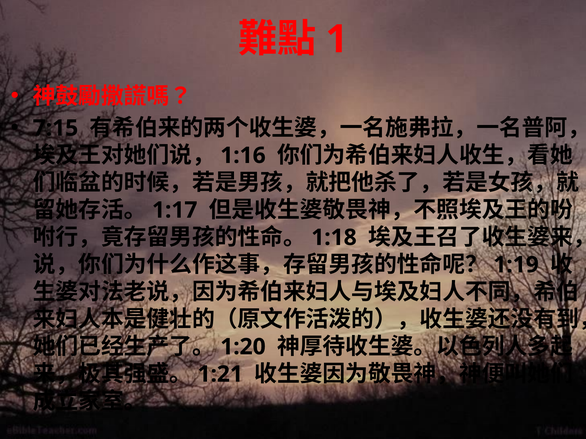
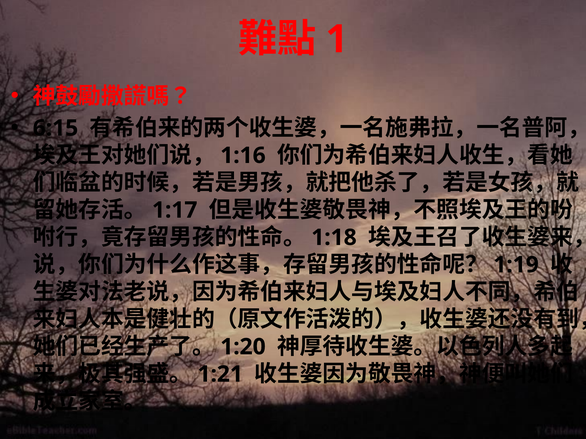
7:15: 7:15 -> 6:15
